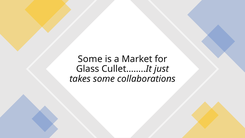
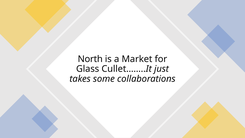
Some at (90, 59): Some -> North
